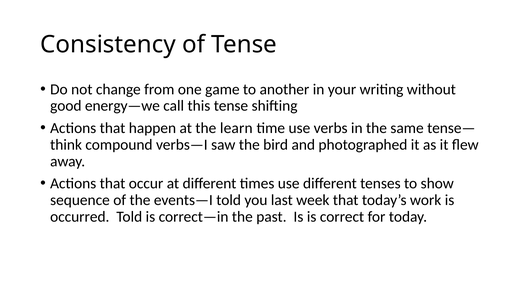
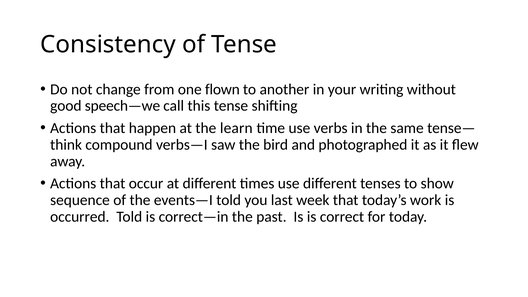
game: game -> flown
energy—we: energy—we -> speech—we
